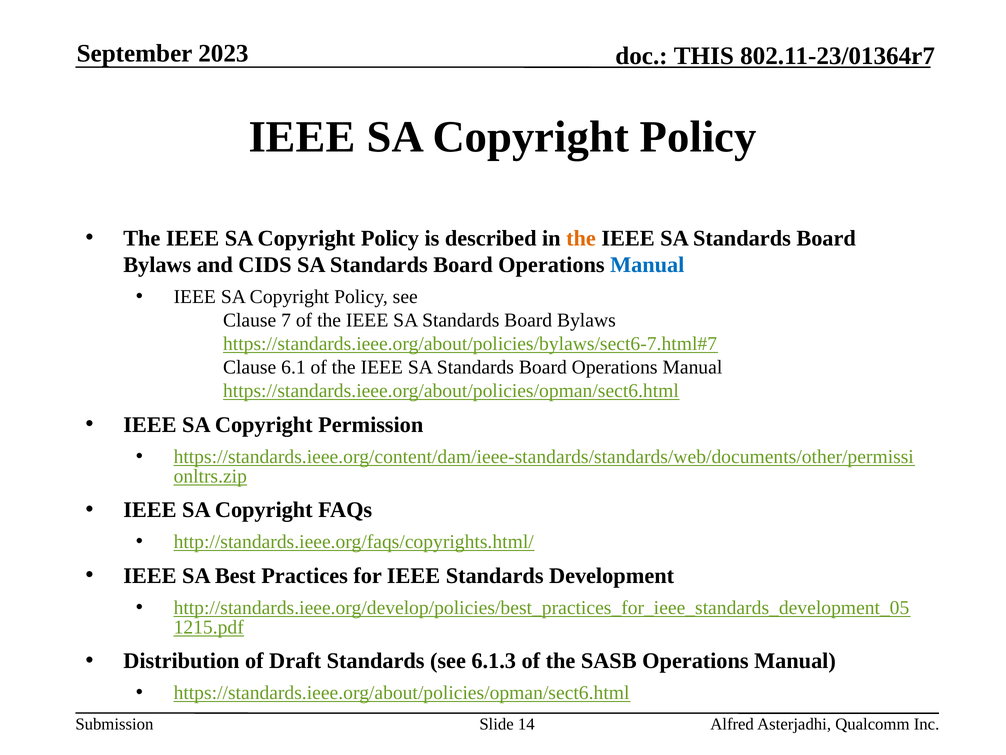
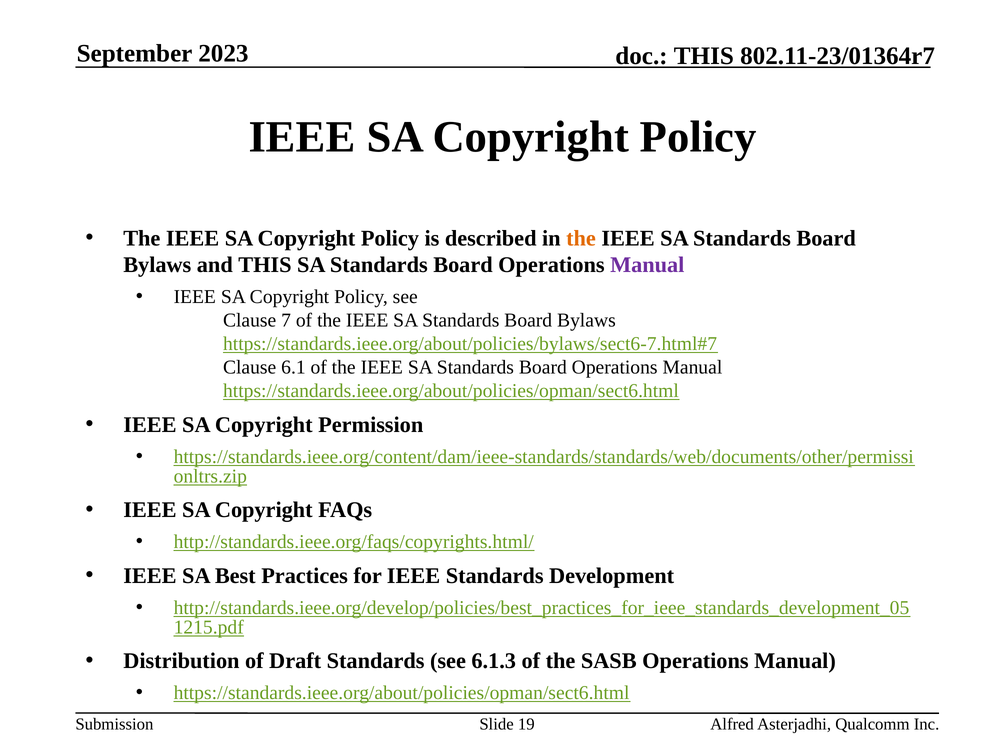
and CIDS: CIDS -> THIS
Manual at (647, 265) colour: blue -> purple
14: 14 -> 19
